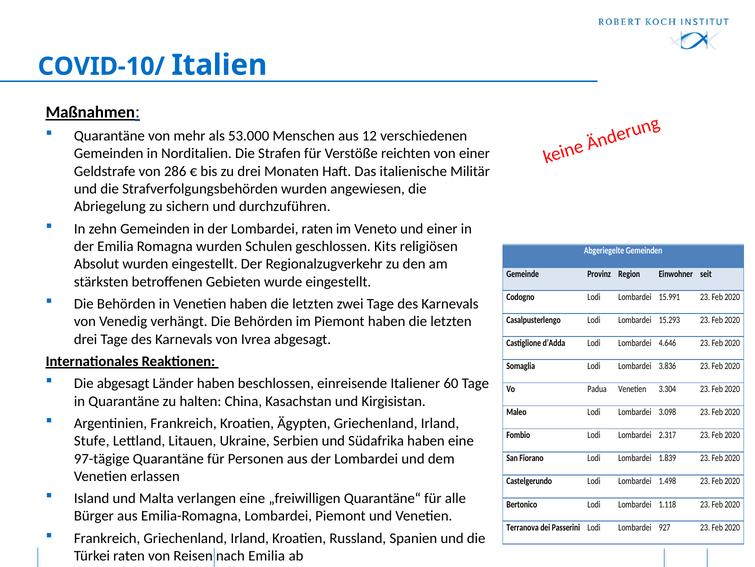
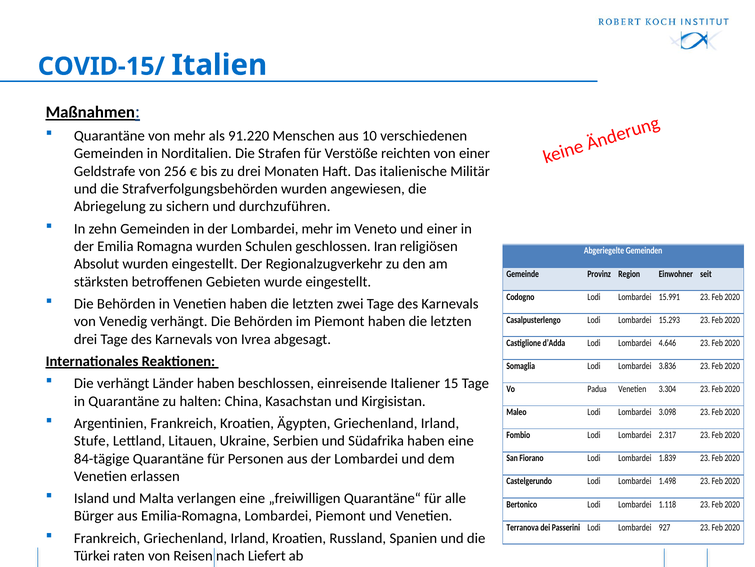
COVID-10/: COVID-10/ -> COVID-15/
53.000: 53.000 -> 91.220
12: 12 -> 10
286: 286 -> 256
Lombardei raten: raten -> mehr
Kits: Kits -> Iran
Die abgesagt: abgesagt -> verhängt
60: 60 -> 15
97-tägige: 97-tägige -> 84-tägige
nach Emilia: Emilia -> Liefert
